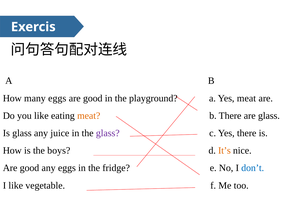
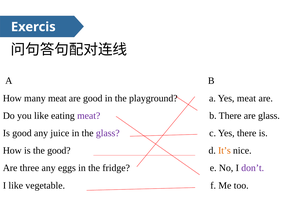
many eggs: eggs -> meat
meat at (89, 116) colour: orange -> purple
Is glass: glass -> good
the boys: boys -> good
good at (29, 168): good -> three
don’t colour: blue -> purple
